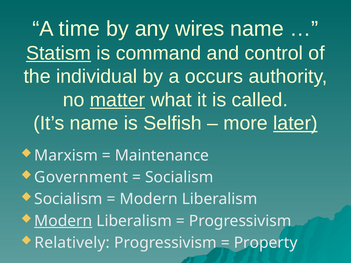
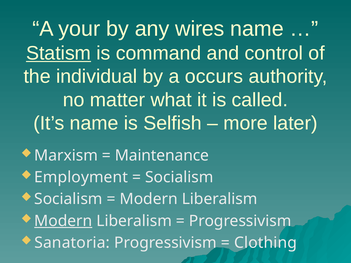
time: time -> your
matter underline: present -> none
later underline: present -> none
Government: Government -> Employment
Relatively: Relatively -> Sanatoria
Property: Property -> Clothing
